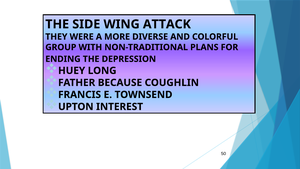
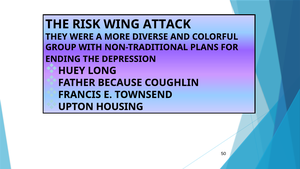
SIDE: SIDE -> RISK
INTEREST: INTEREST -> HOUSING
